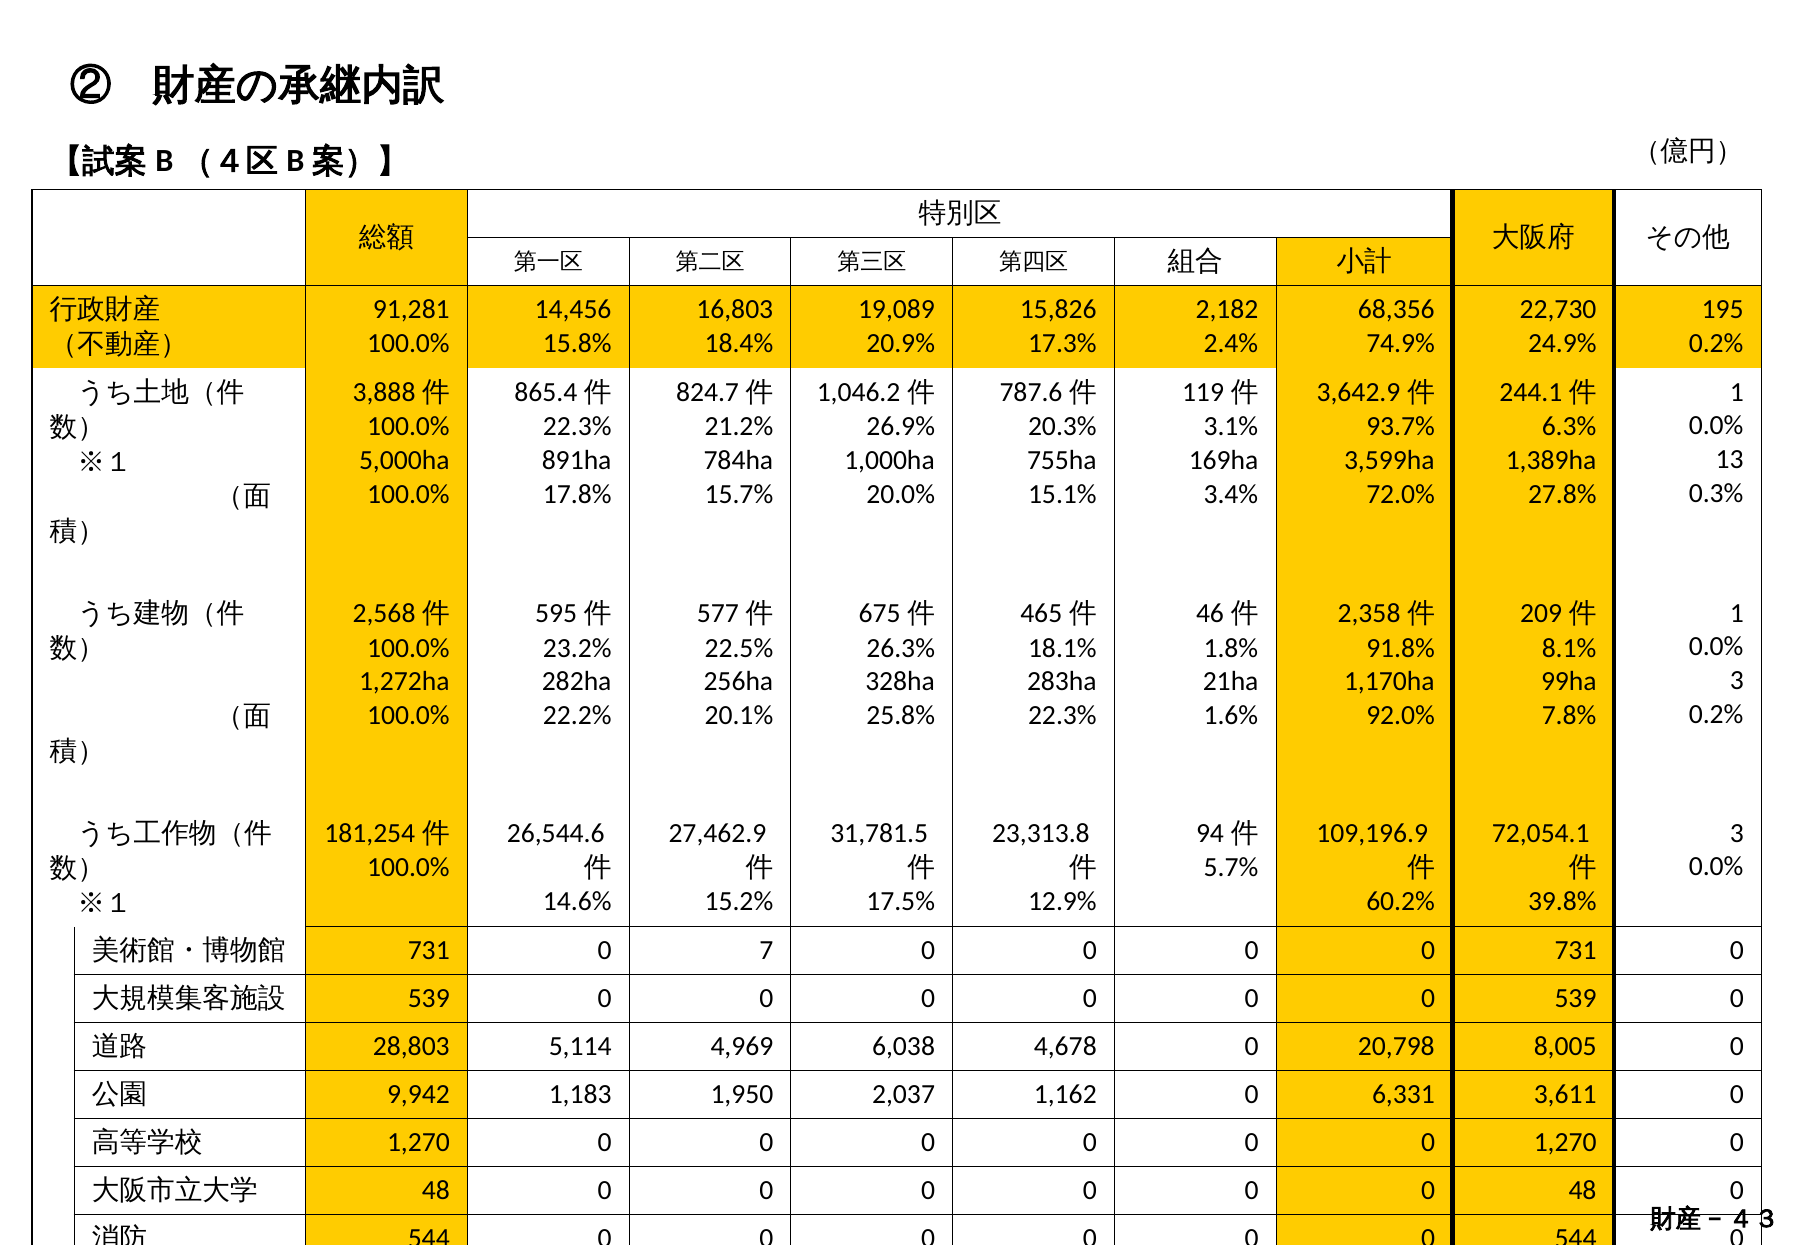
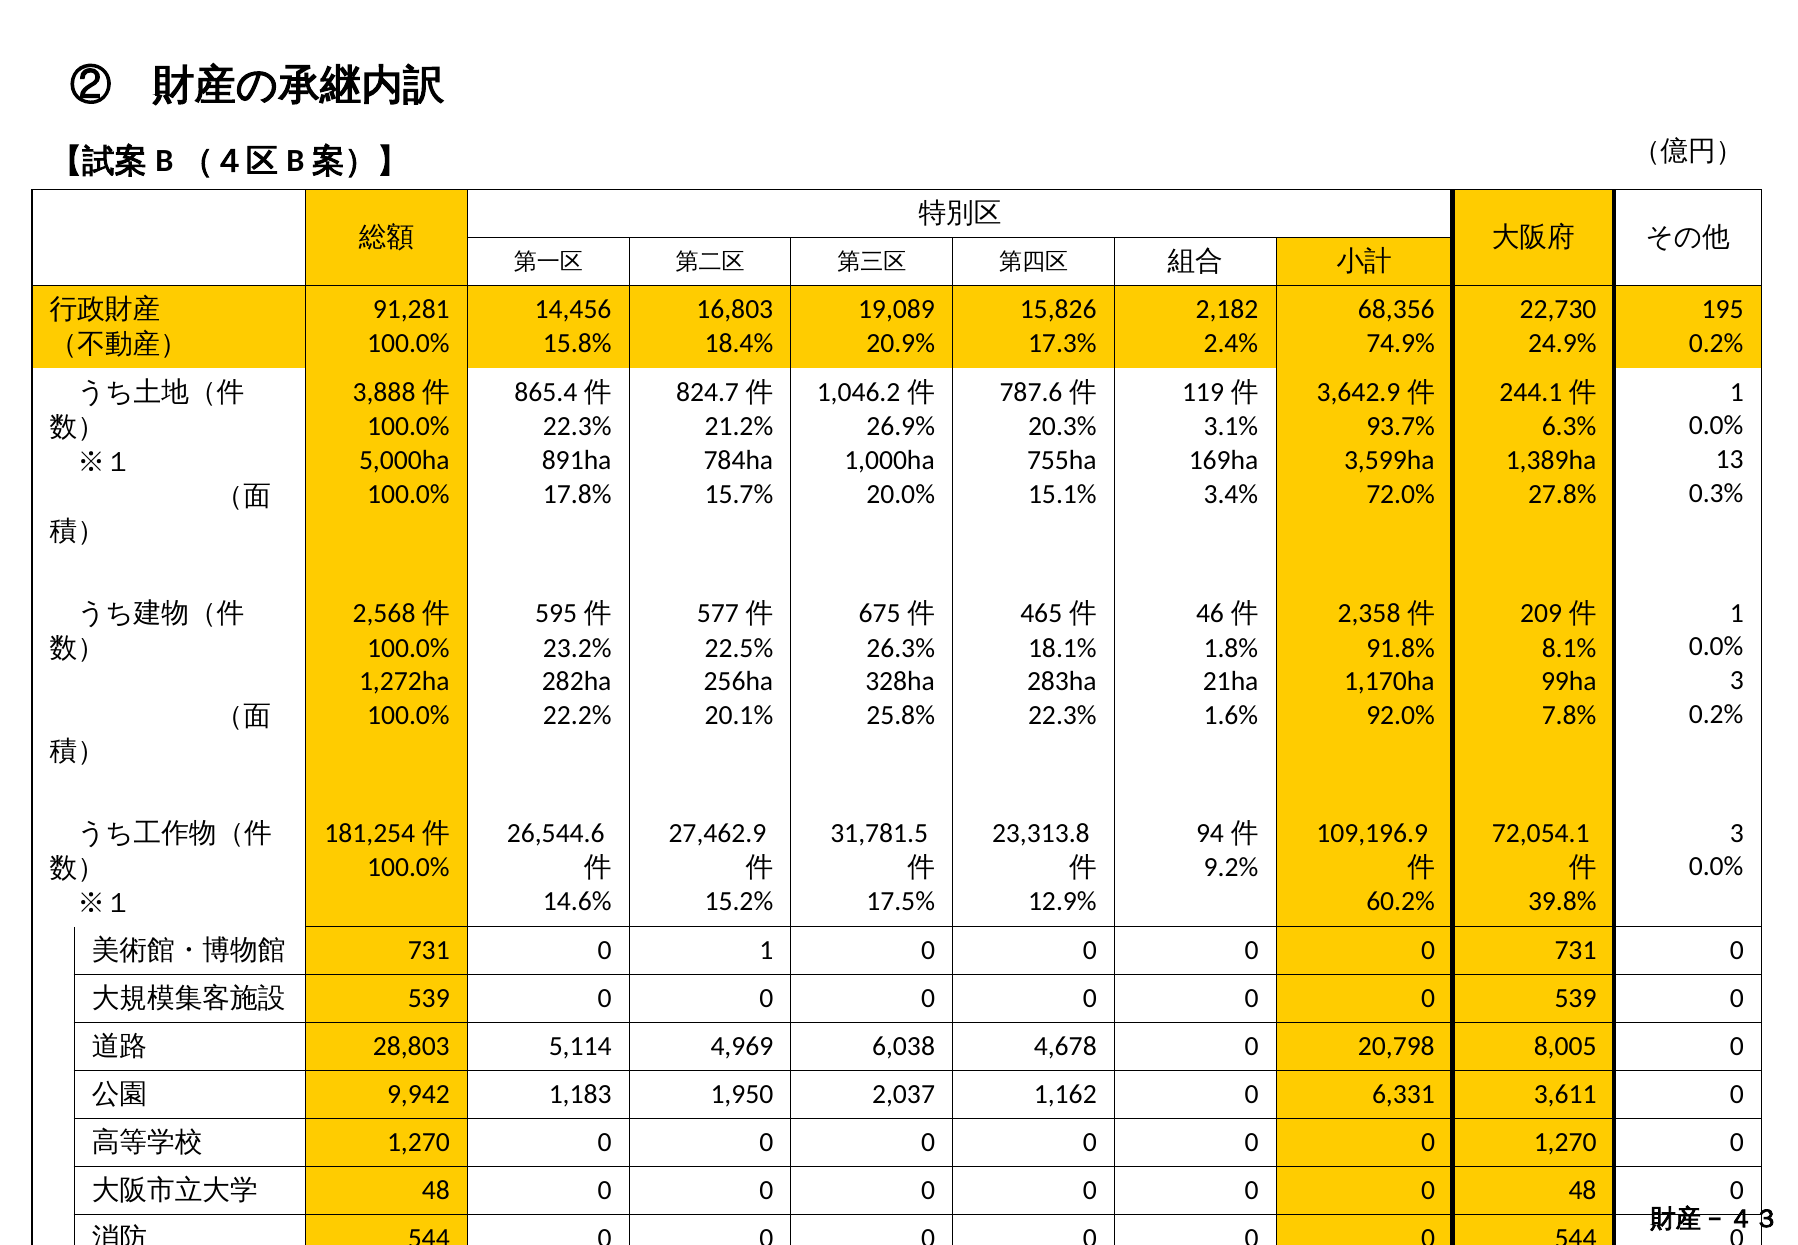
5.7%: 5.7% -> 9.2%
0 7: 7 -> 1
